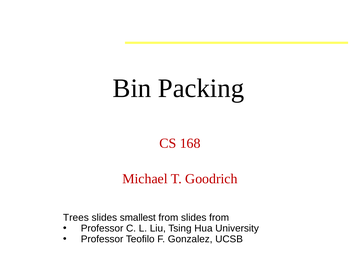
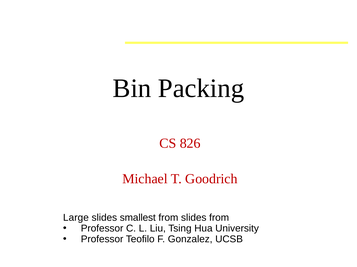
168: 168 -> 826
Trees: Trees -> Large
